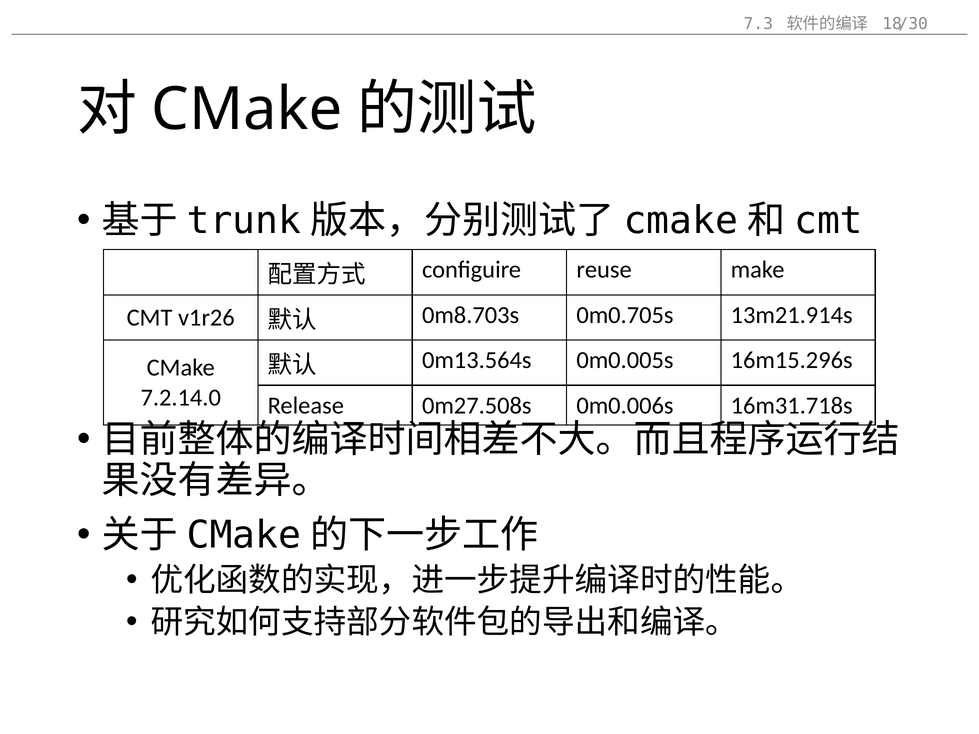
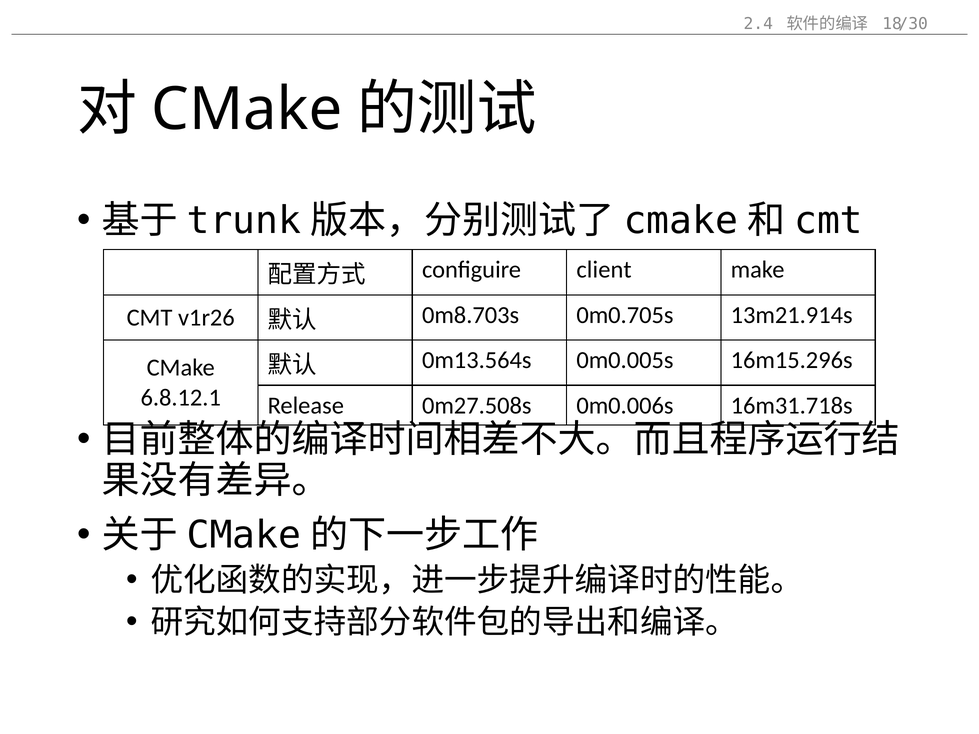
7.3: 7.3 -> 2.4
reuse: reuse -> client
7.2.14.0: 7.2.14.0 -> 6.8.12.1
